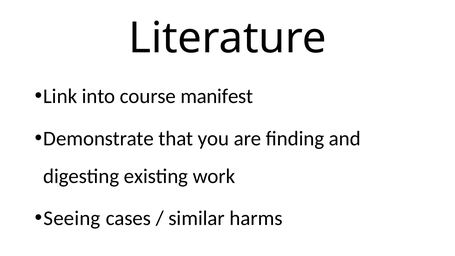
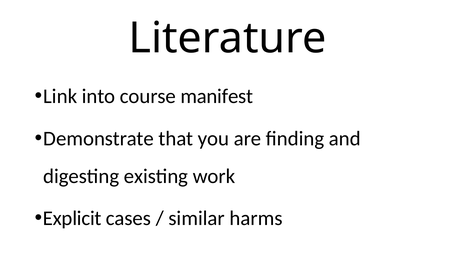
Seeing: Seeing -> Explicit
